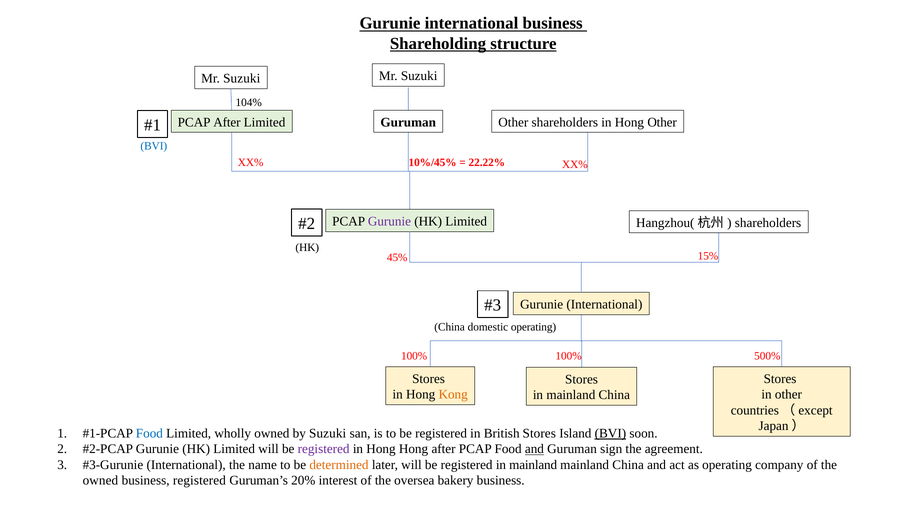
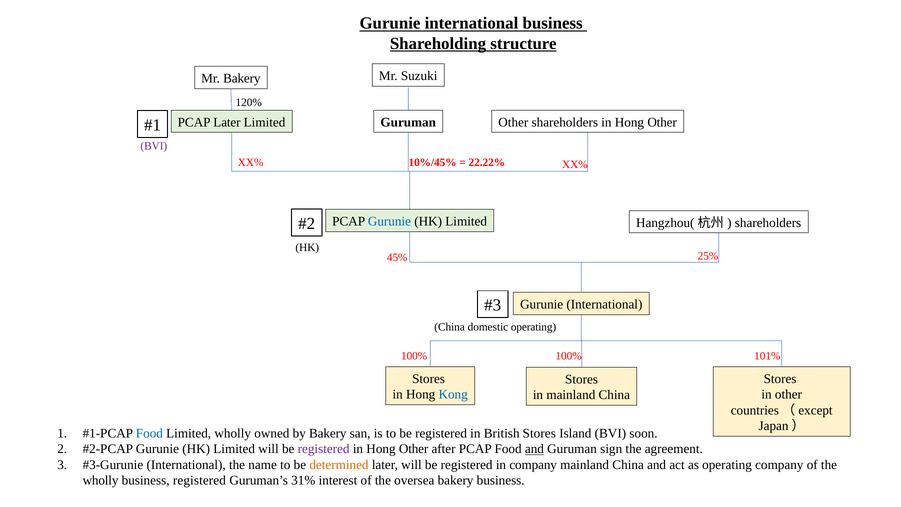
Suzuki at (242, 78): Suzuki -> Bakery
104%: 104% -> 120%
PCAP After: After -> Later
BVI at (154, 146) colour: blue -> purple
Gurunie at (389, 221) colour: purple -> blue
15%: 15% -> 25%
500%: 500% -> 101%
Kong colour: orange -> blue
by Suzuki: Suzuki -> Bakery
BVI at (610, 433) underline: present -> none
Hong at (414, 449): Hong -> Other
registered in mainland: mainland -> company
owned at (100, 480): owned -> wholly
20%: 20% -> 31%
